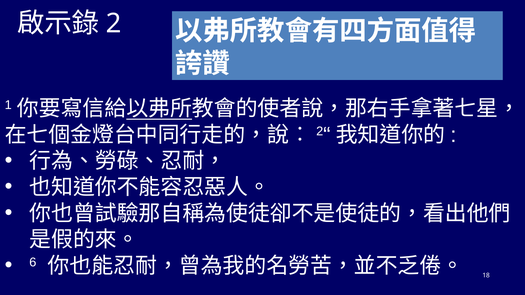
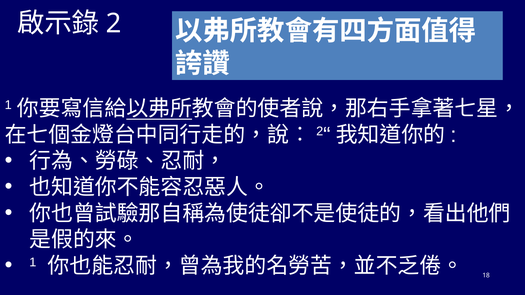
6 at (33, 263): 6 -> 1
